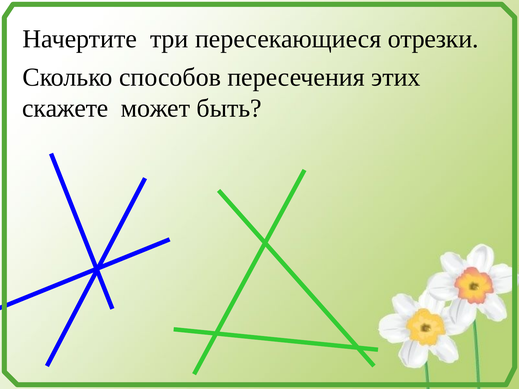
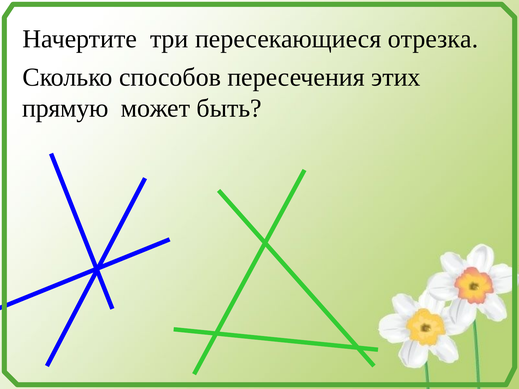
отрезки: отрезки -> отрезка
скажете: скажете -> прямую
